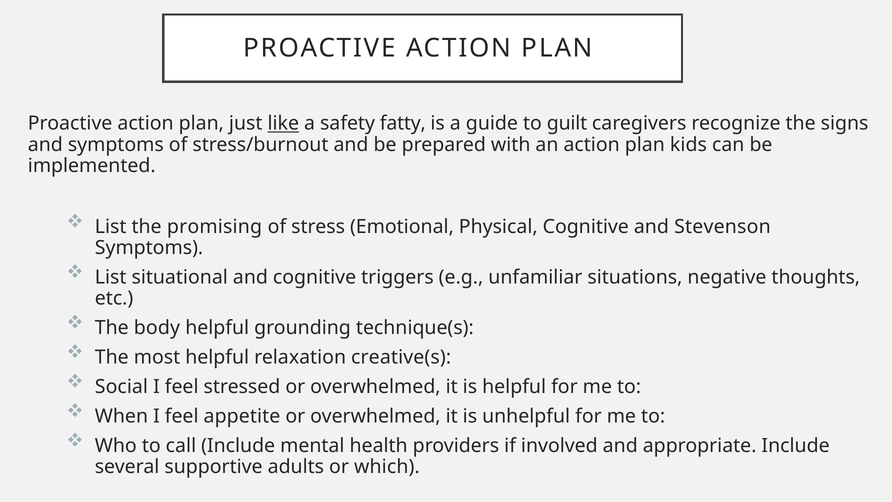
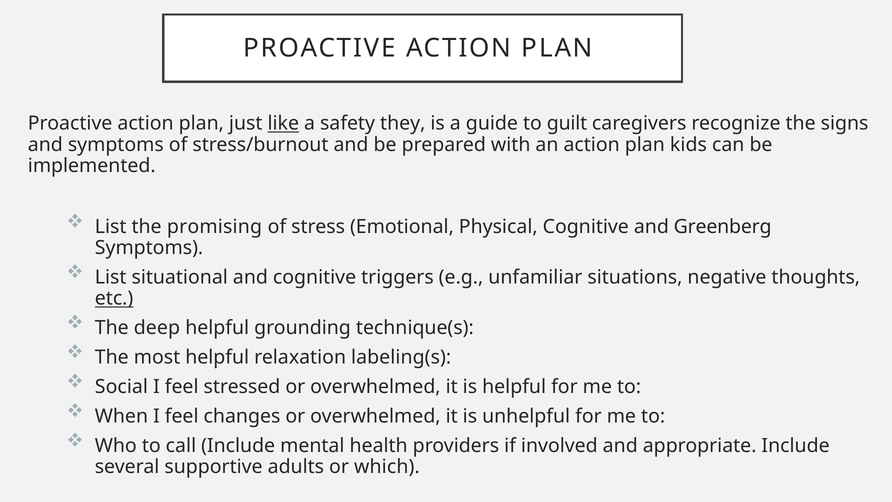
fatty: fatty -> they
Stevenson: Stevenson -> Greenberg
etc underline: none -> present
body: body -> deep
creative(s: creative(s -> labeling(s
appetite: appetite -> changes
